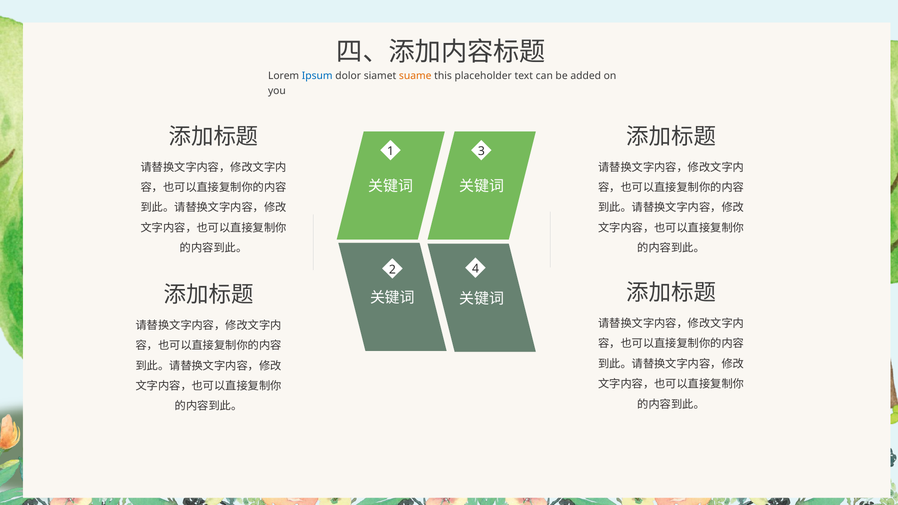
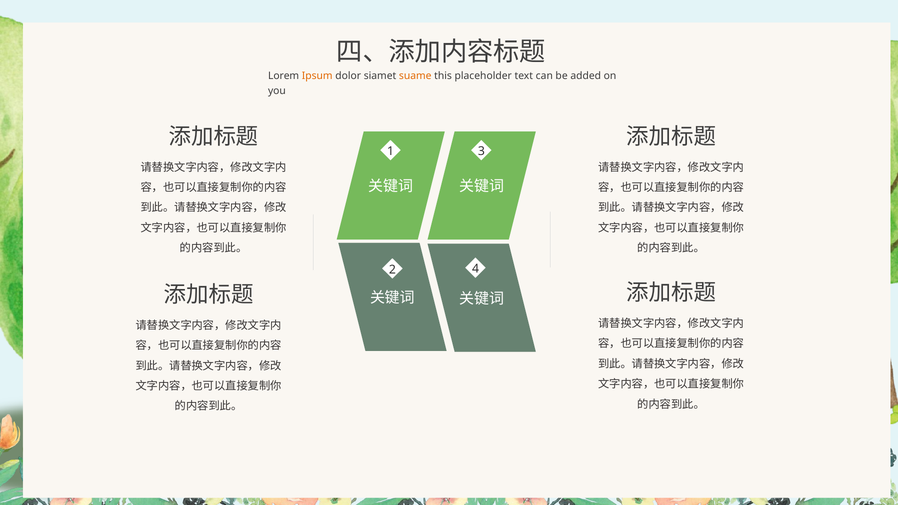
Ipsum colour: blue -> orange
